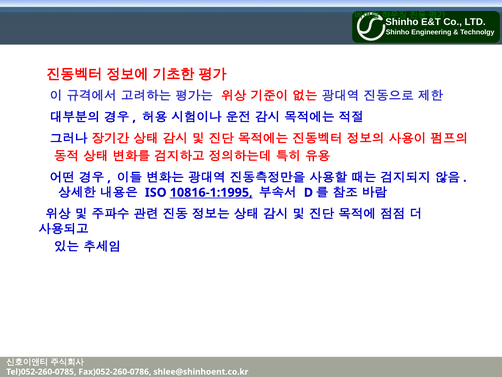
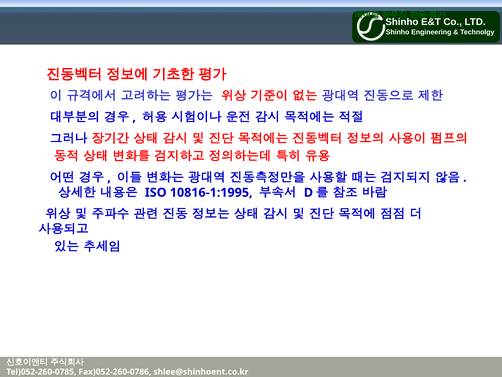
10816-1:1995 underline: present -> none
